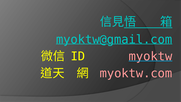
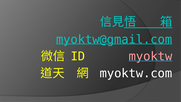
myoktw.com colour: pink -> white
